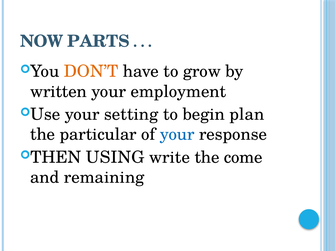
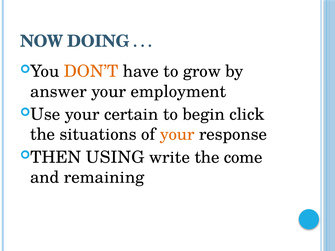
PARTS: PARTS -> DOING
written: written -> answer
setting: setting -> certain
plan: plan -> click
particular: particular -> situations
your at (177, 135) colour: blue -> orange
